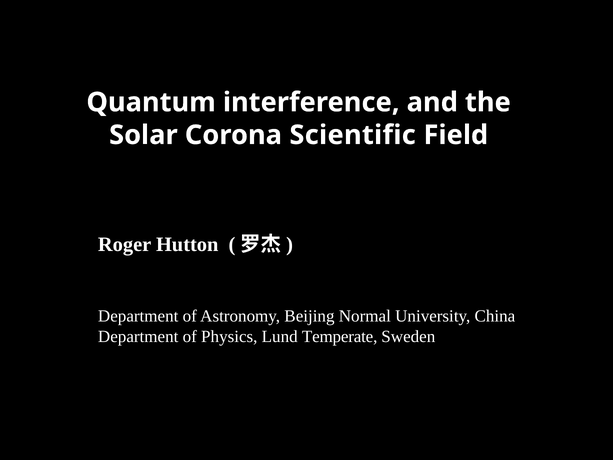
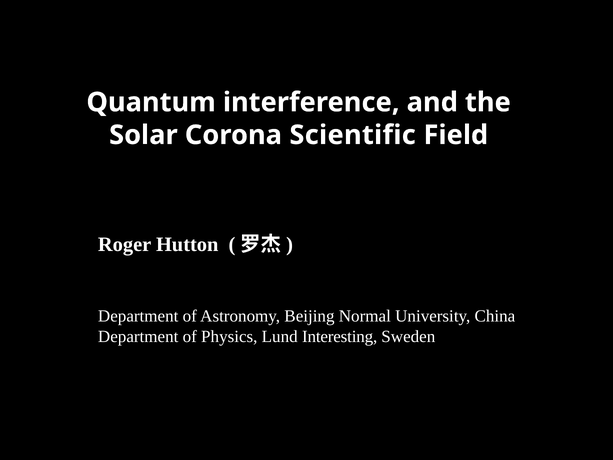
Temperate: Temperate -> Interesting
